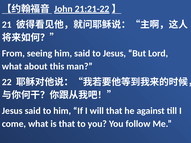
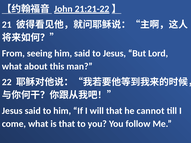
against: against -> cannot
